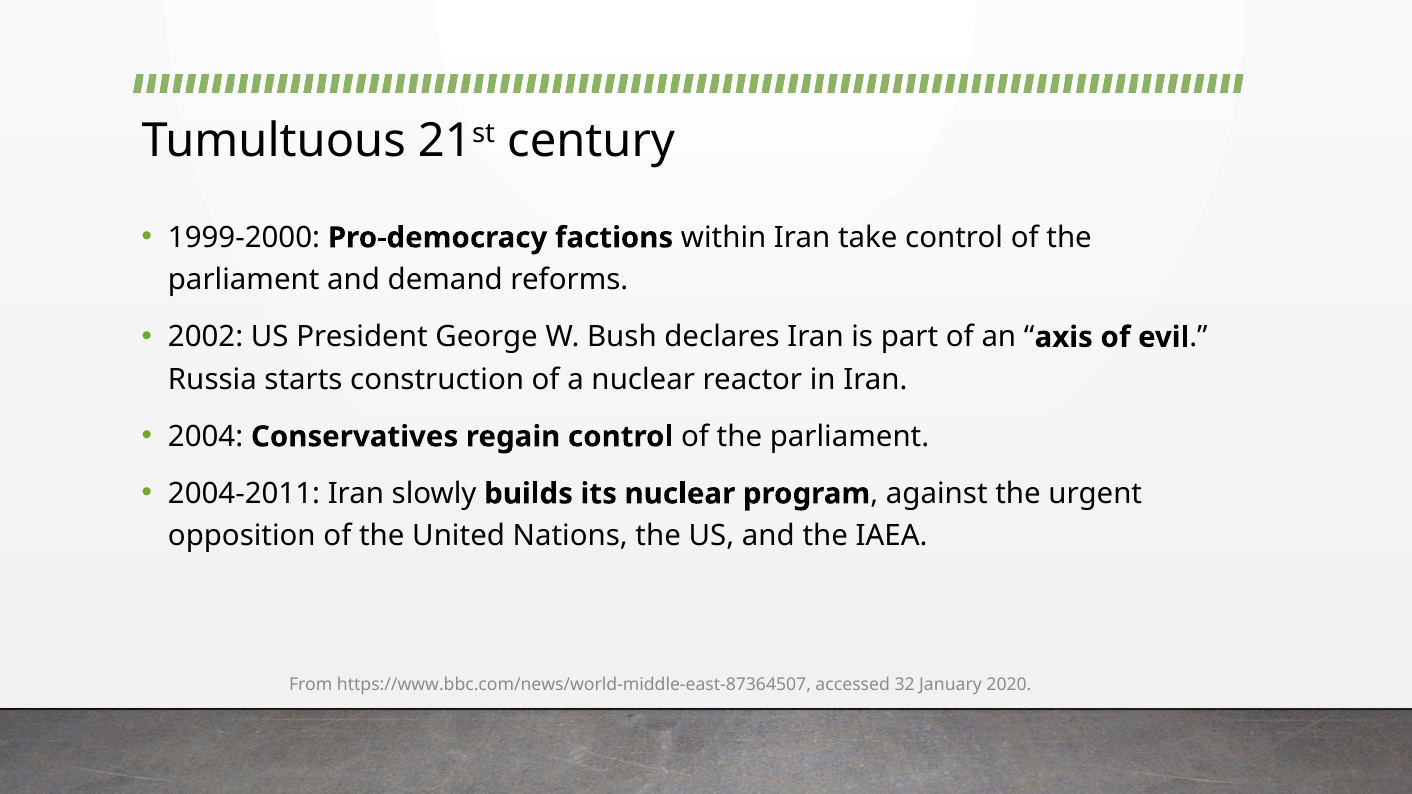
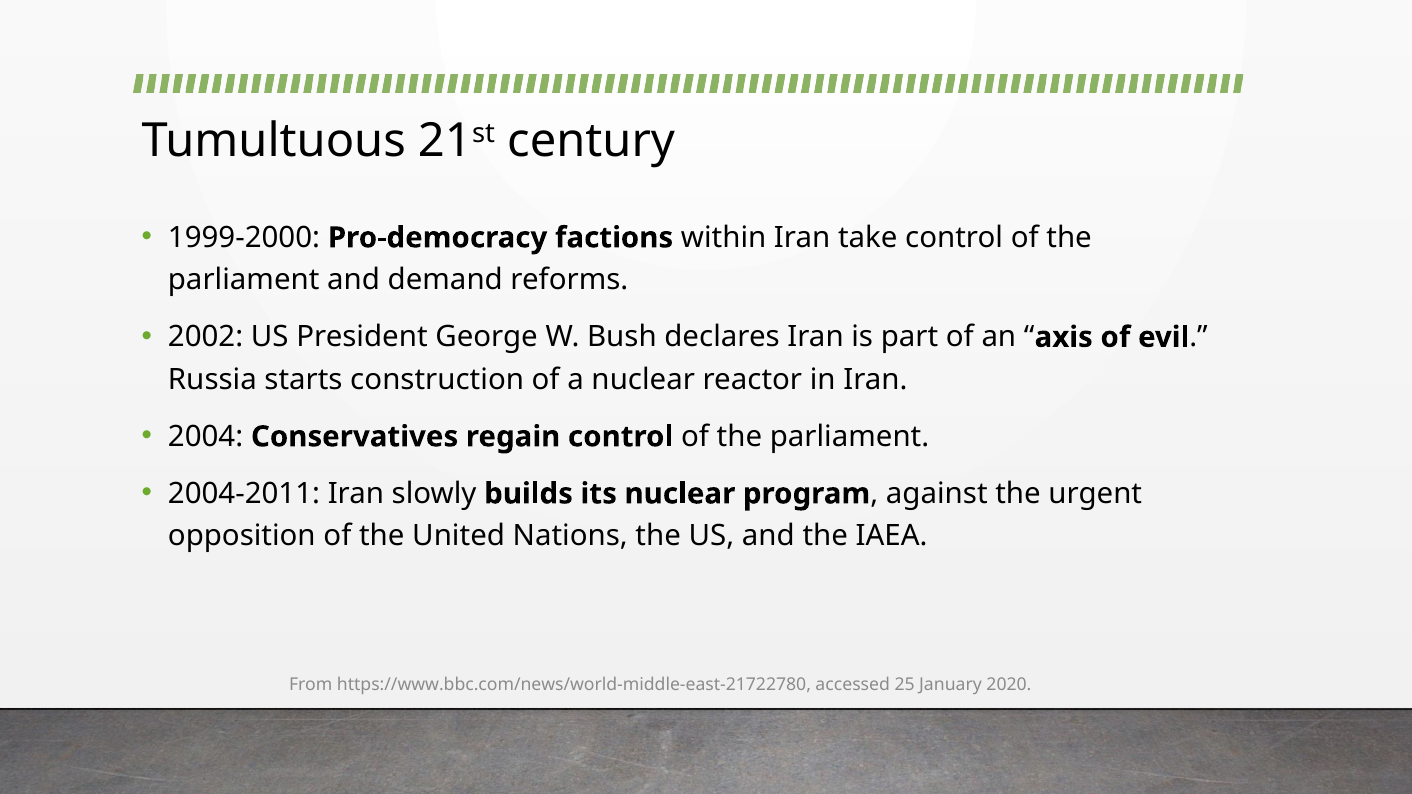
https://www.bbc.com/news/world-middle-east-87364507: https://www.bbc.com/news/world-middle-east-87364507 -> https://www.bbc.com/news/world-middle-east-21722780
32: 32 -> 25
